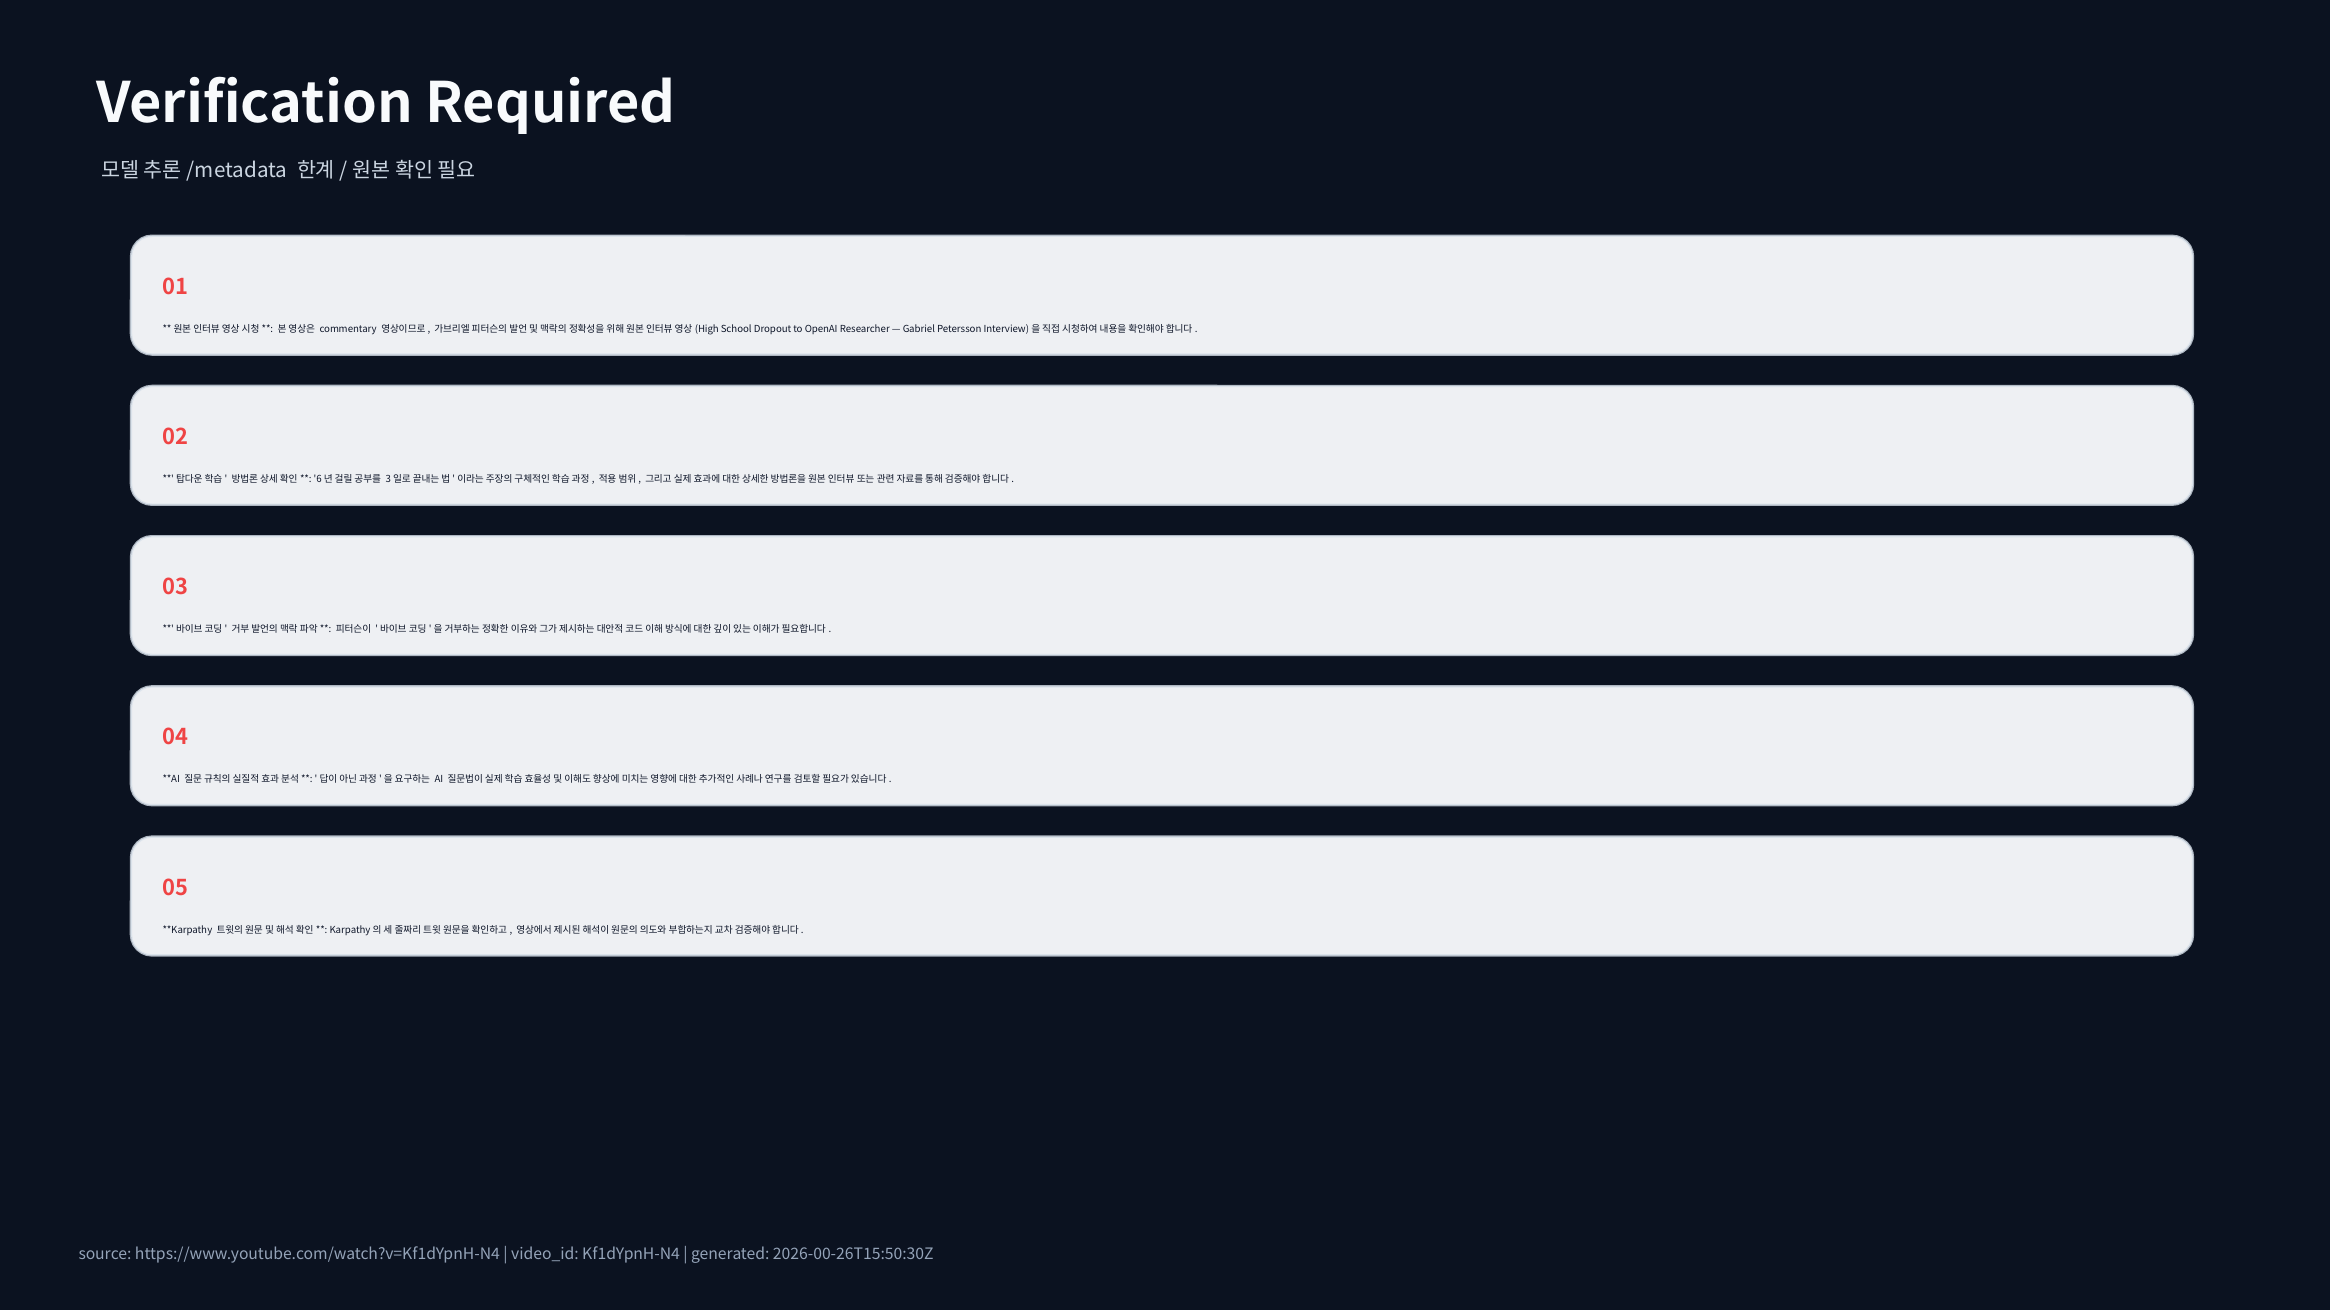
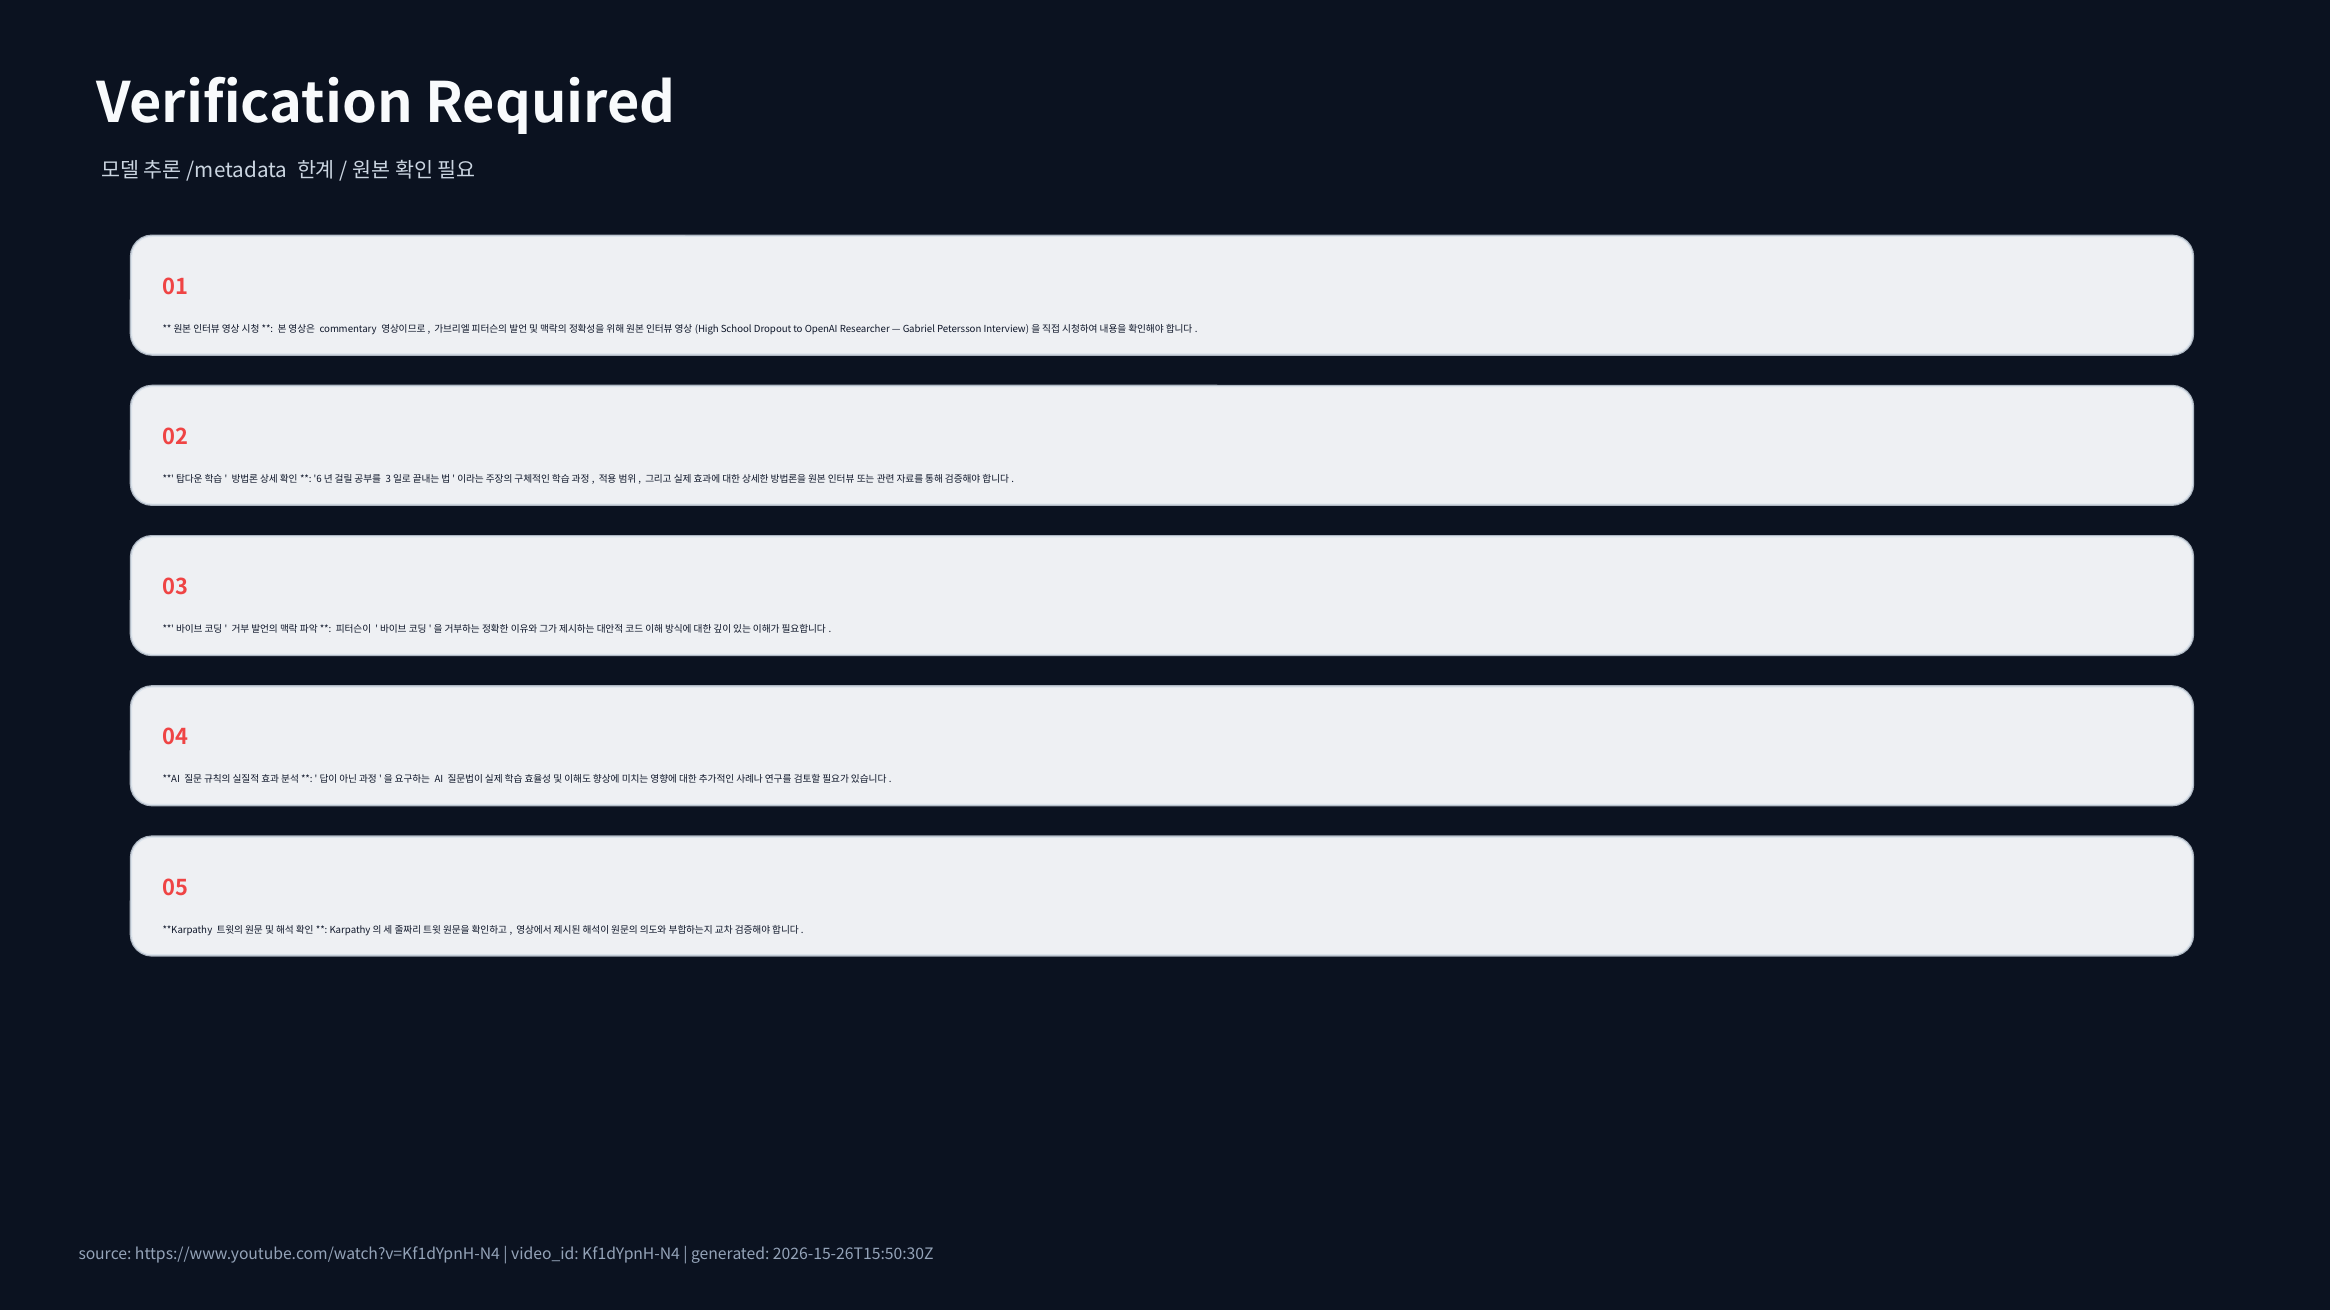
2026-00-26T15:50:30Z: 2026-00-26T15:50:30Z -> 2026-15-26T15:50:30Z
